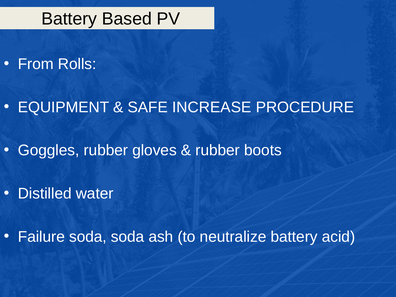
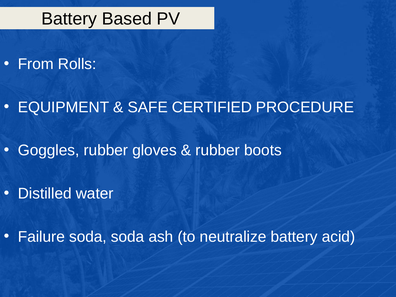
INCREASE: INCREASE -> CERTIFIED
